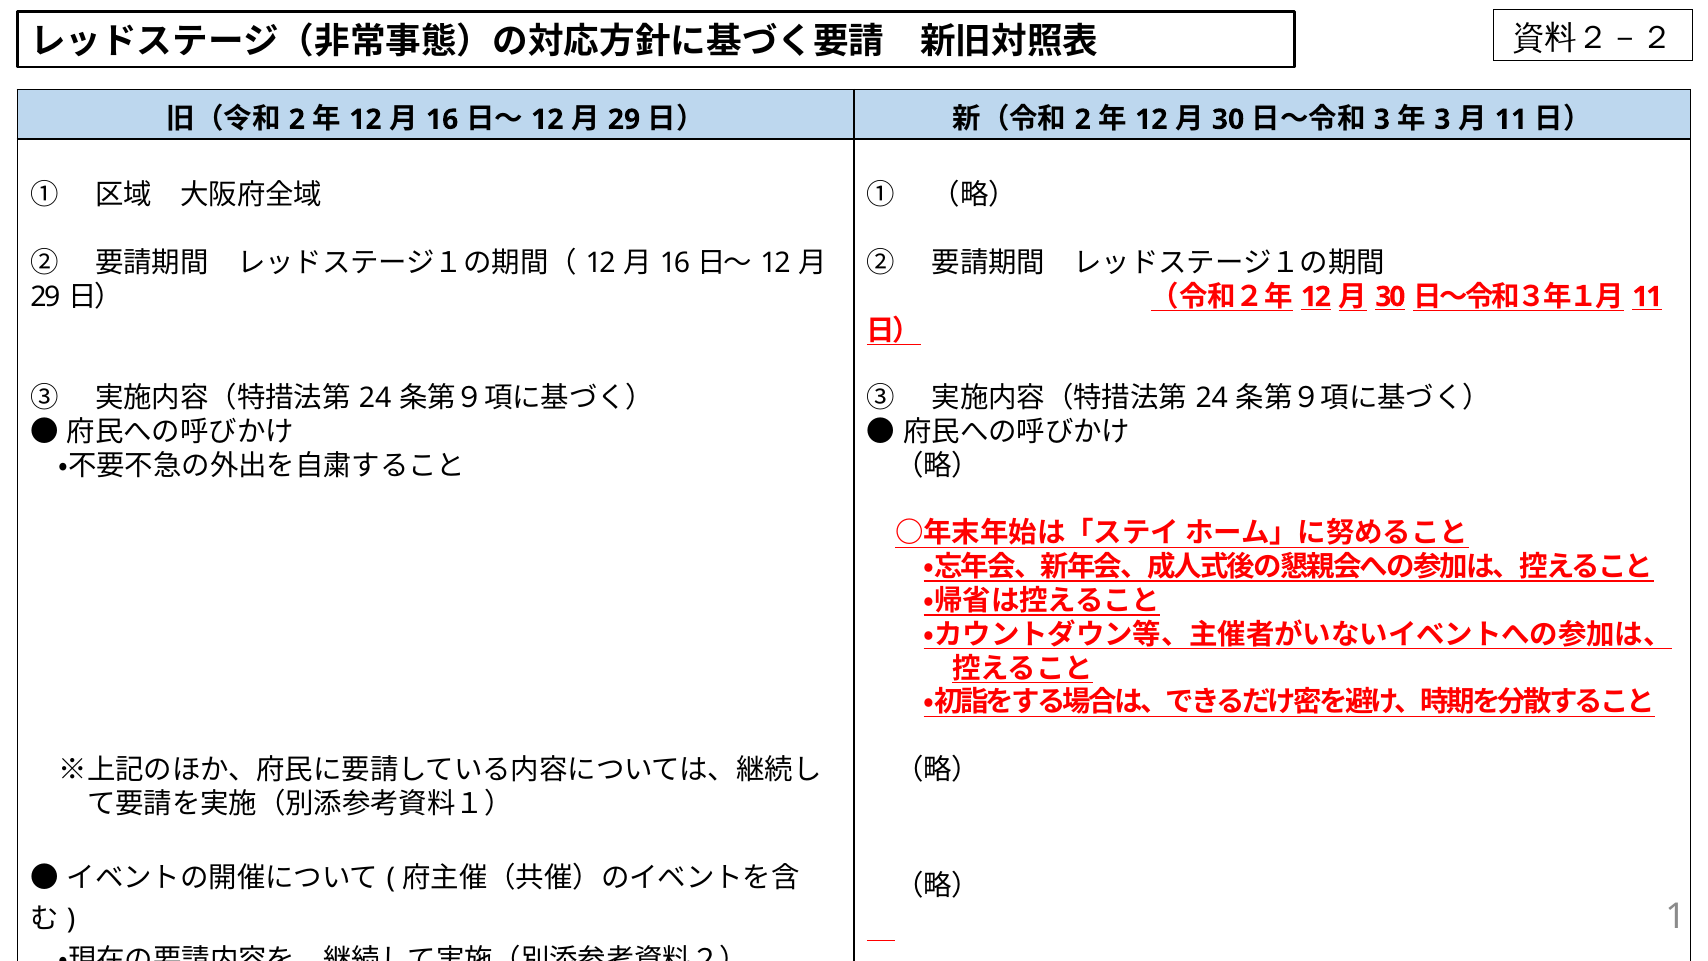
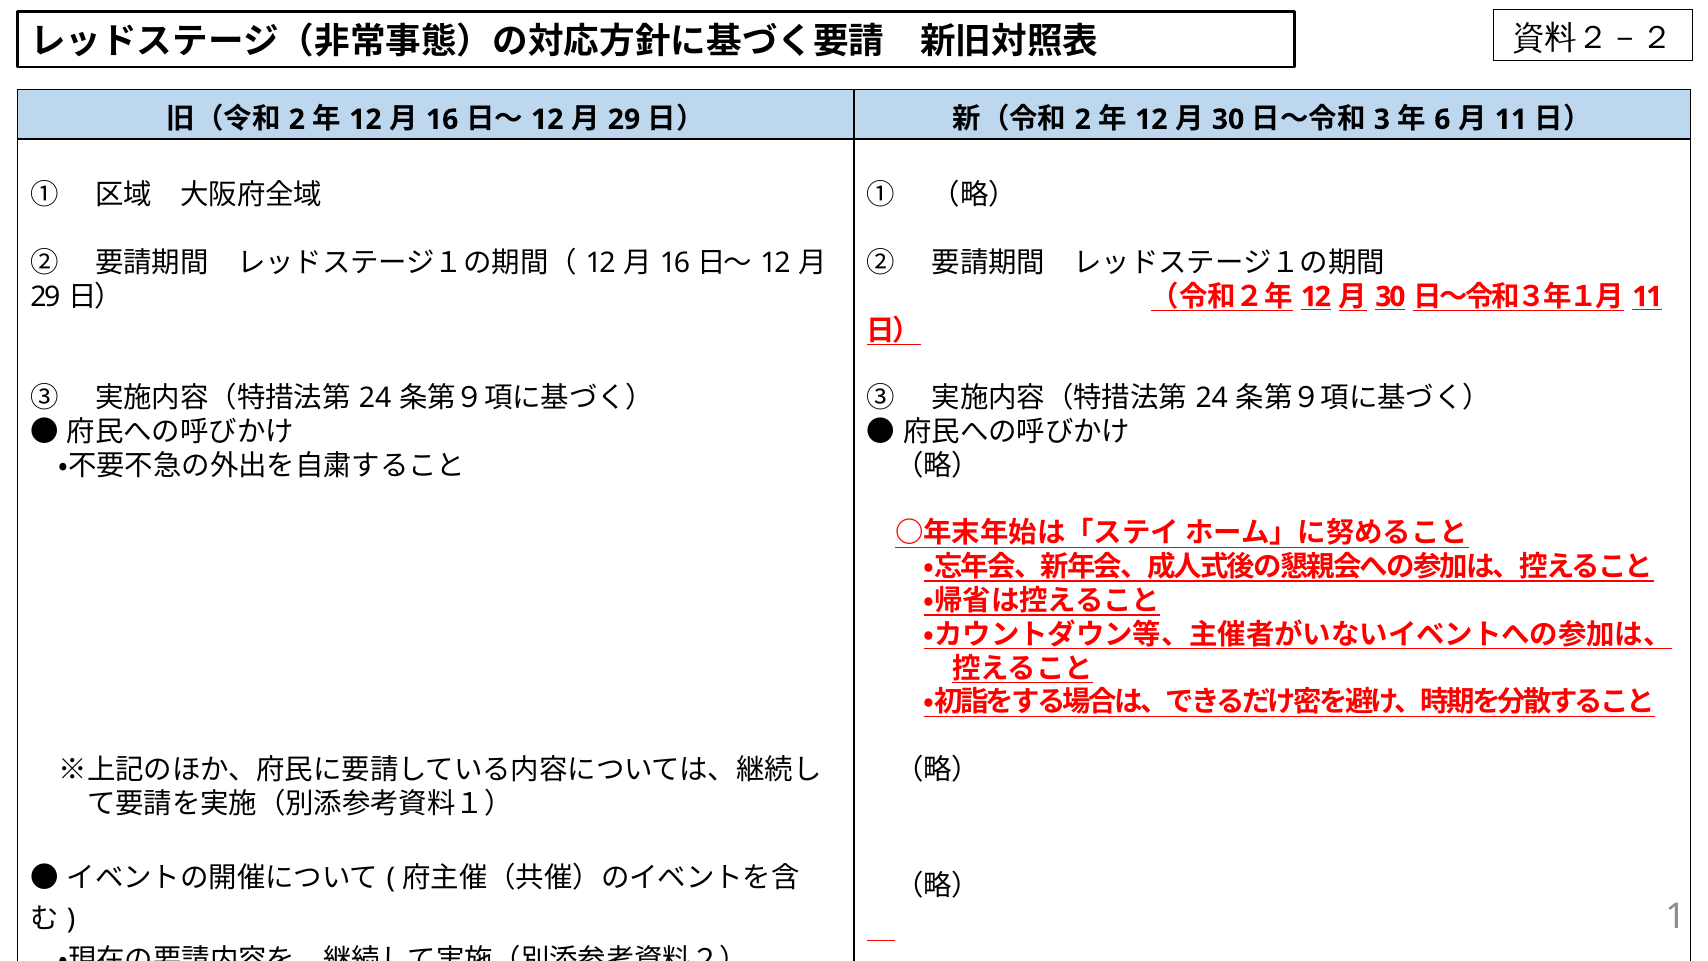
3 at (1442, 119): 3 -> 6
